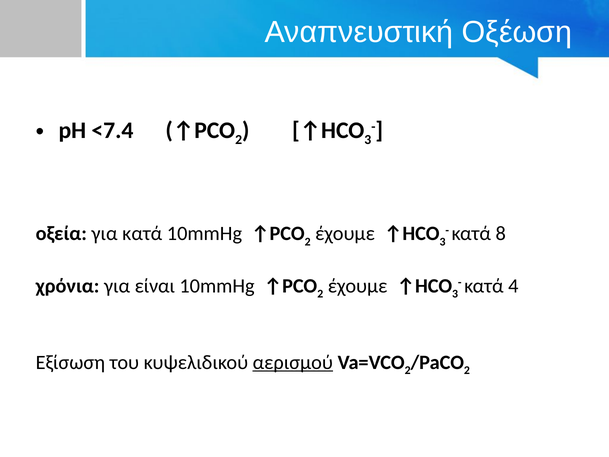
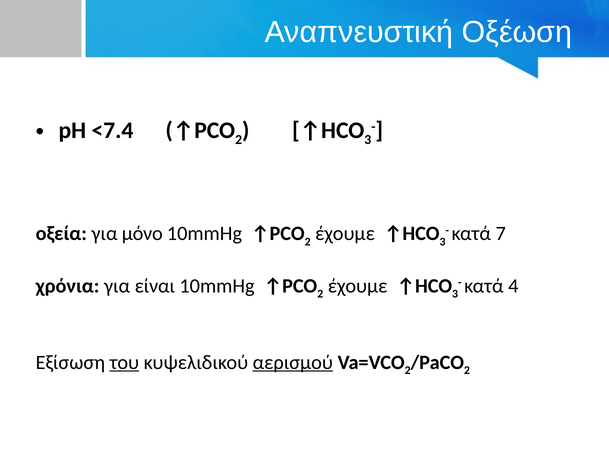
για κατά: κατά -> μόνο
8: 8 -> 7
του underline: none -> present
